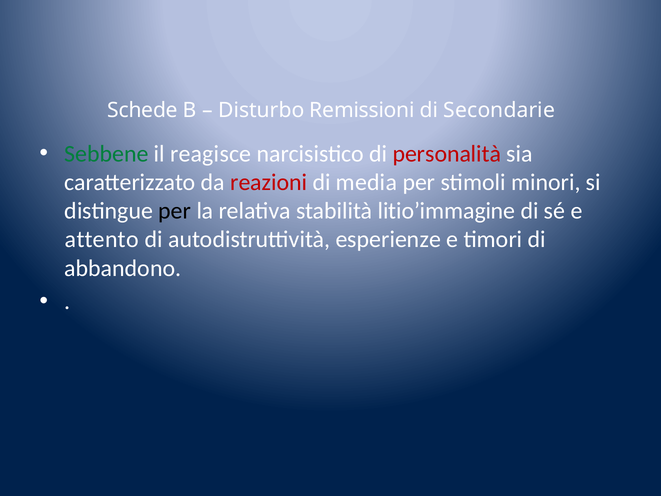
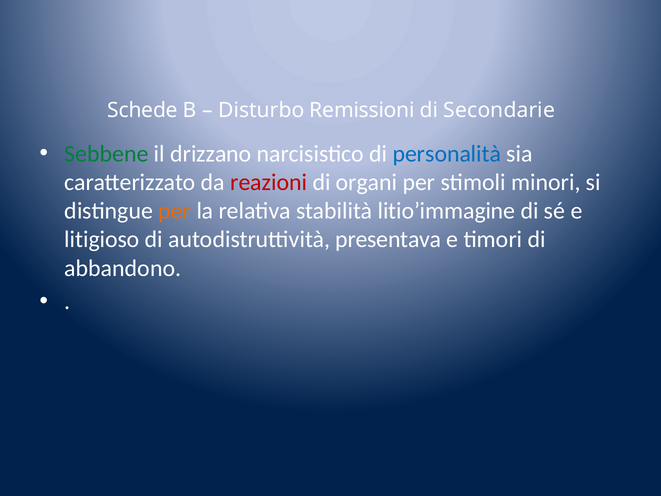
reagisce: reagisce -> drizzano
personalità colour: red -> blue
media: media -> organi
per at (175, 211) colour: black -> orange
attento: attento -> litigioso
esperienze: esperienze -> presentava
